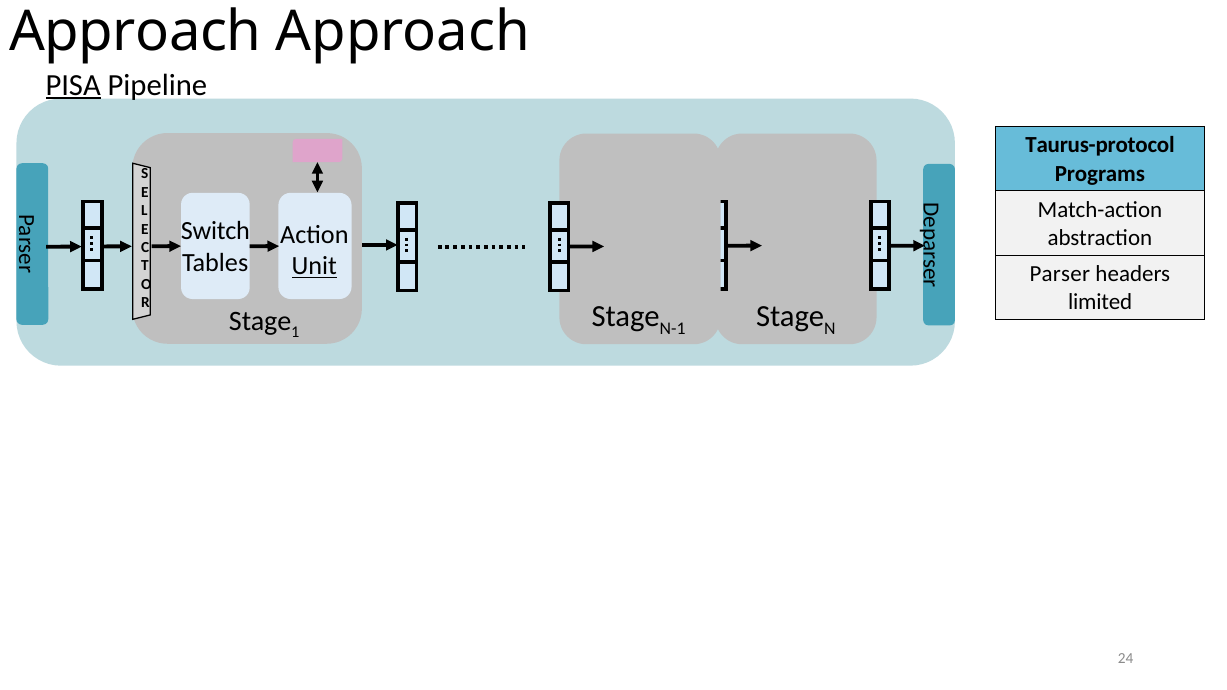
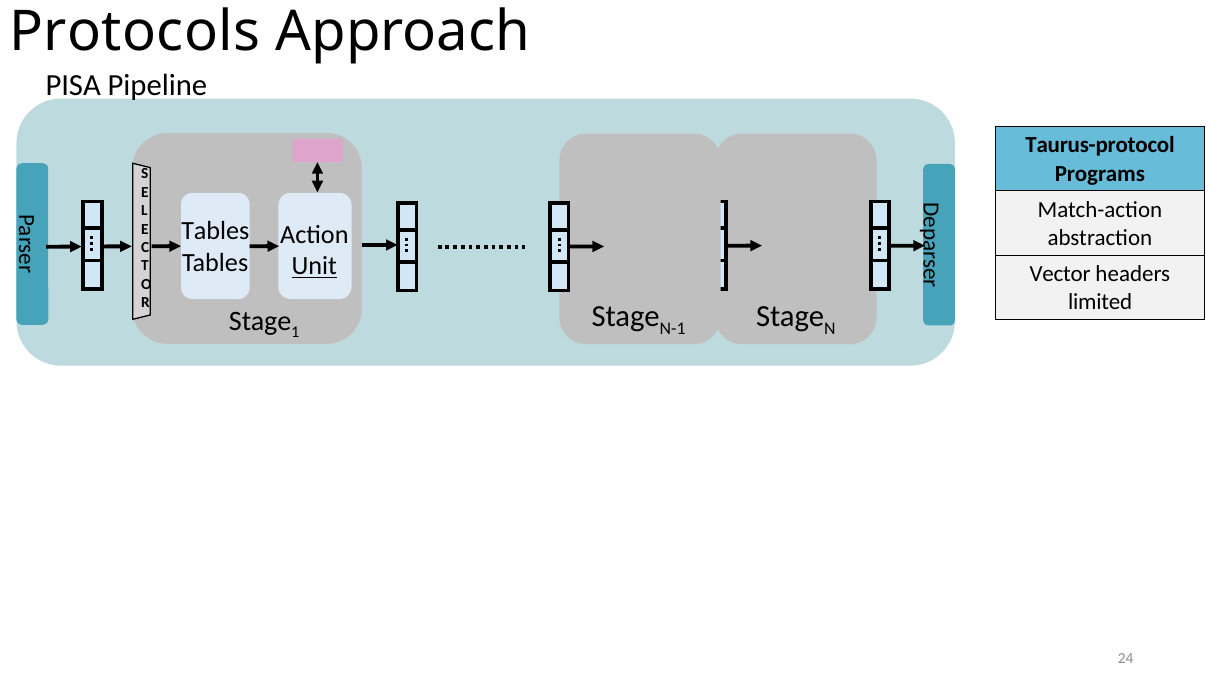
Approach at (135, 32): Approach -> Protocols
PISA underline: present -> none
Switch at (215, 231): Switch -> Tables
Parser: Parser -> Vector
